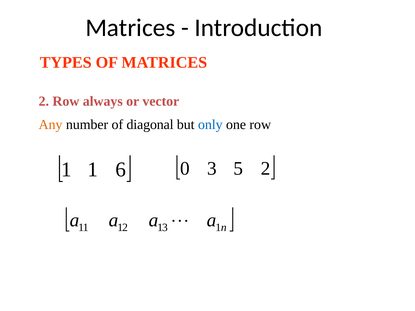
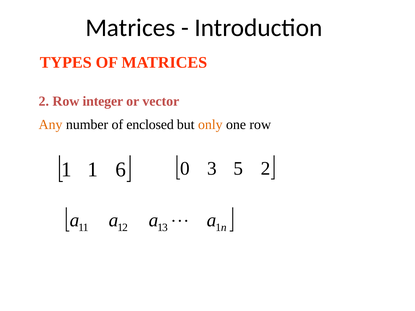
always: always -> integer
diagonal: diagonal -> enclosed
only colour: blue -> orange
